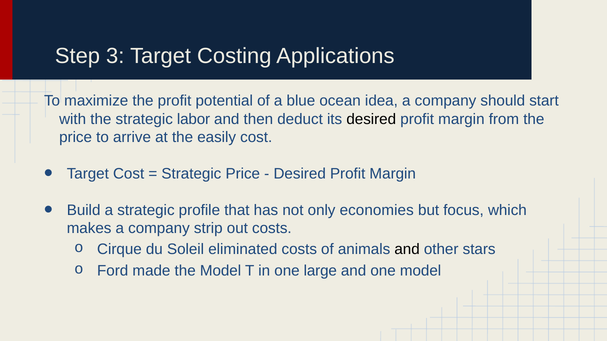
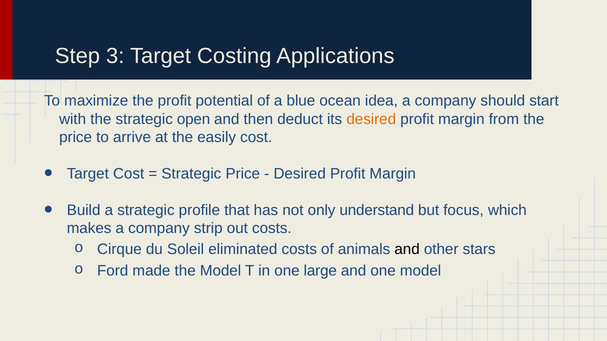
labor: labor -> open
desired at (371, 119) colour: black -> orange
economies: economies -> understand
